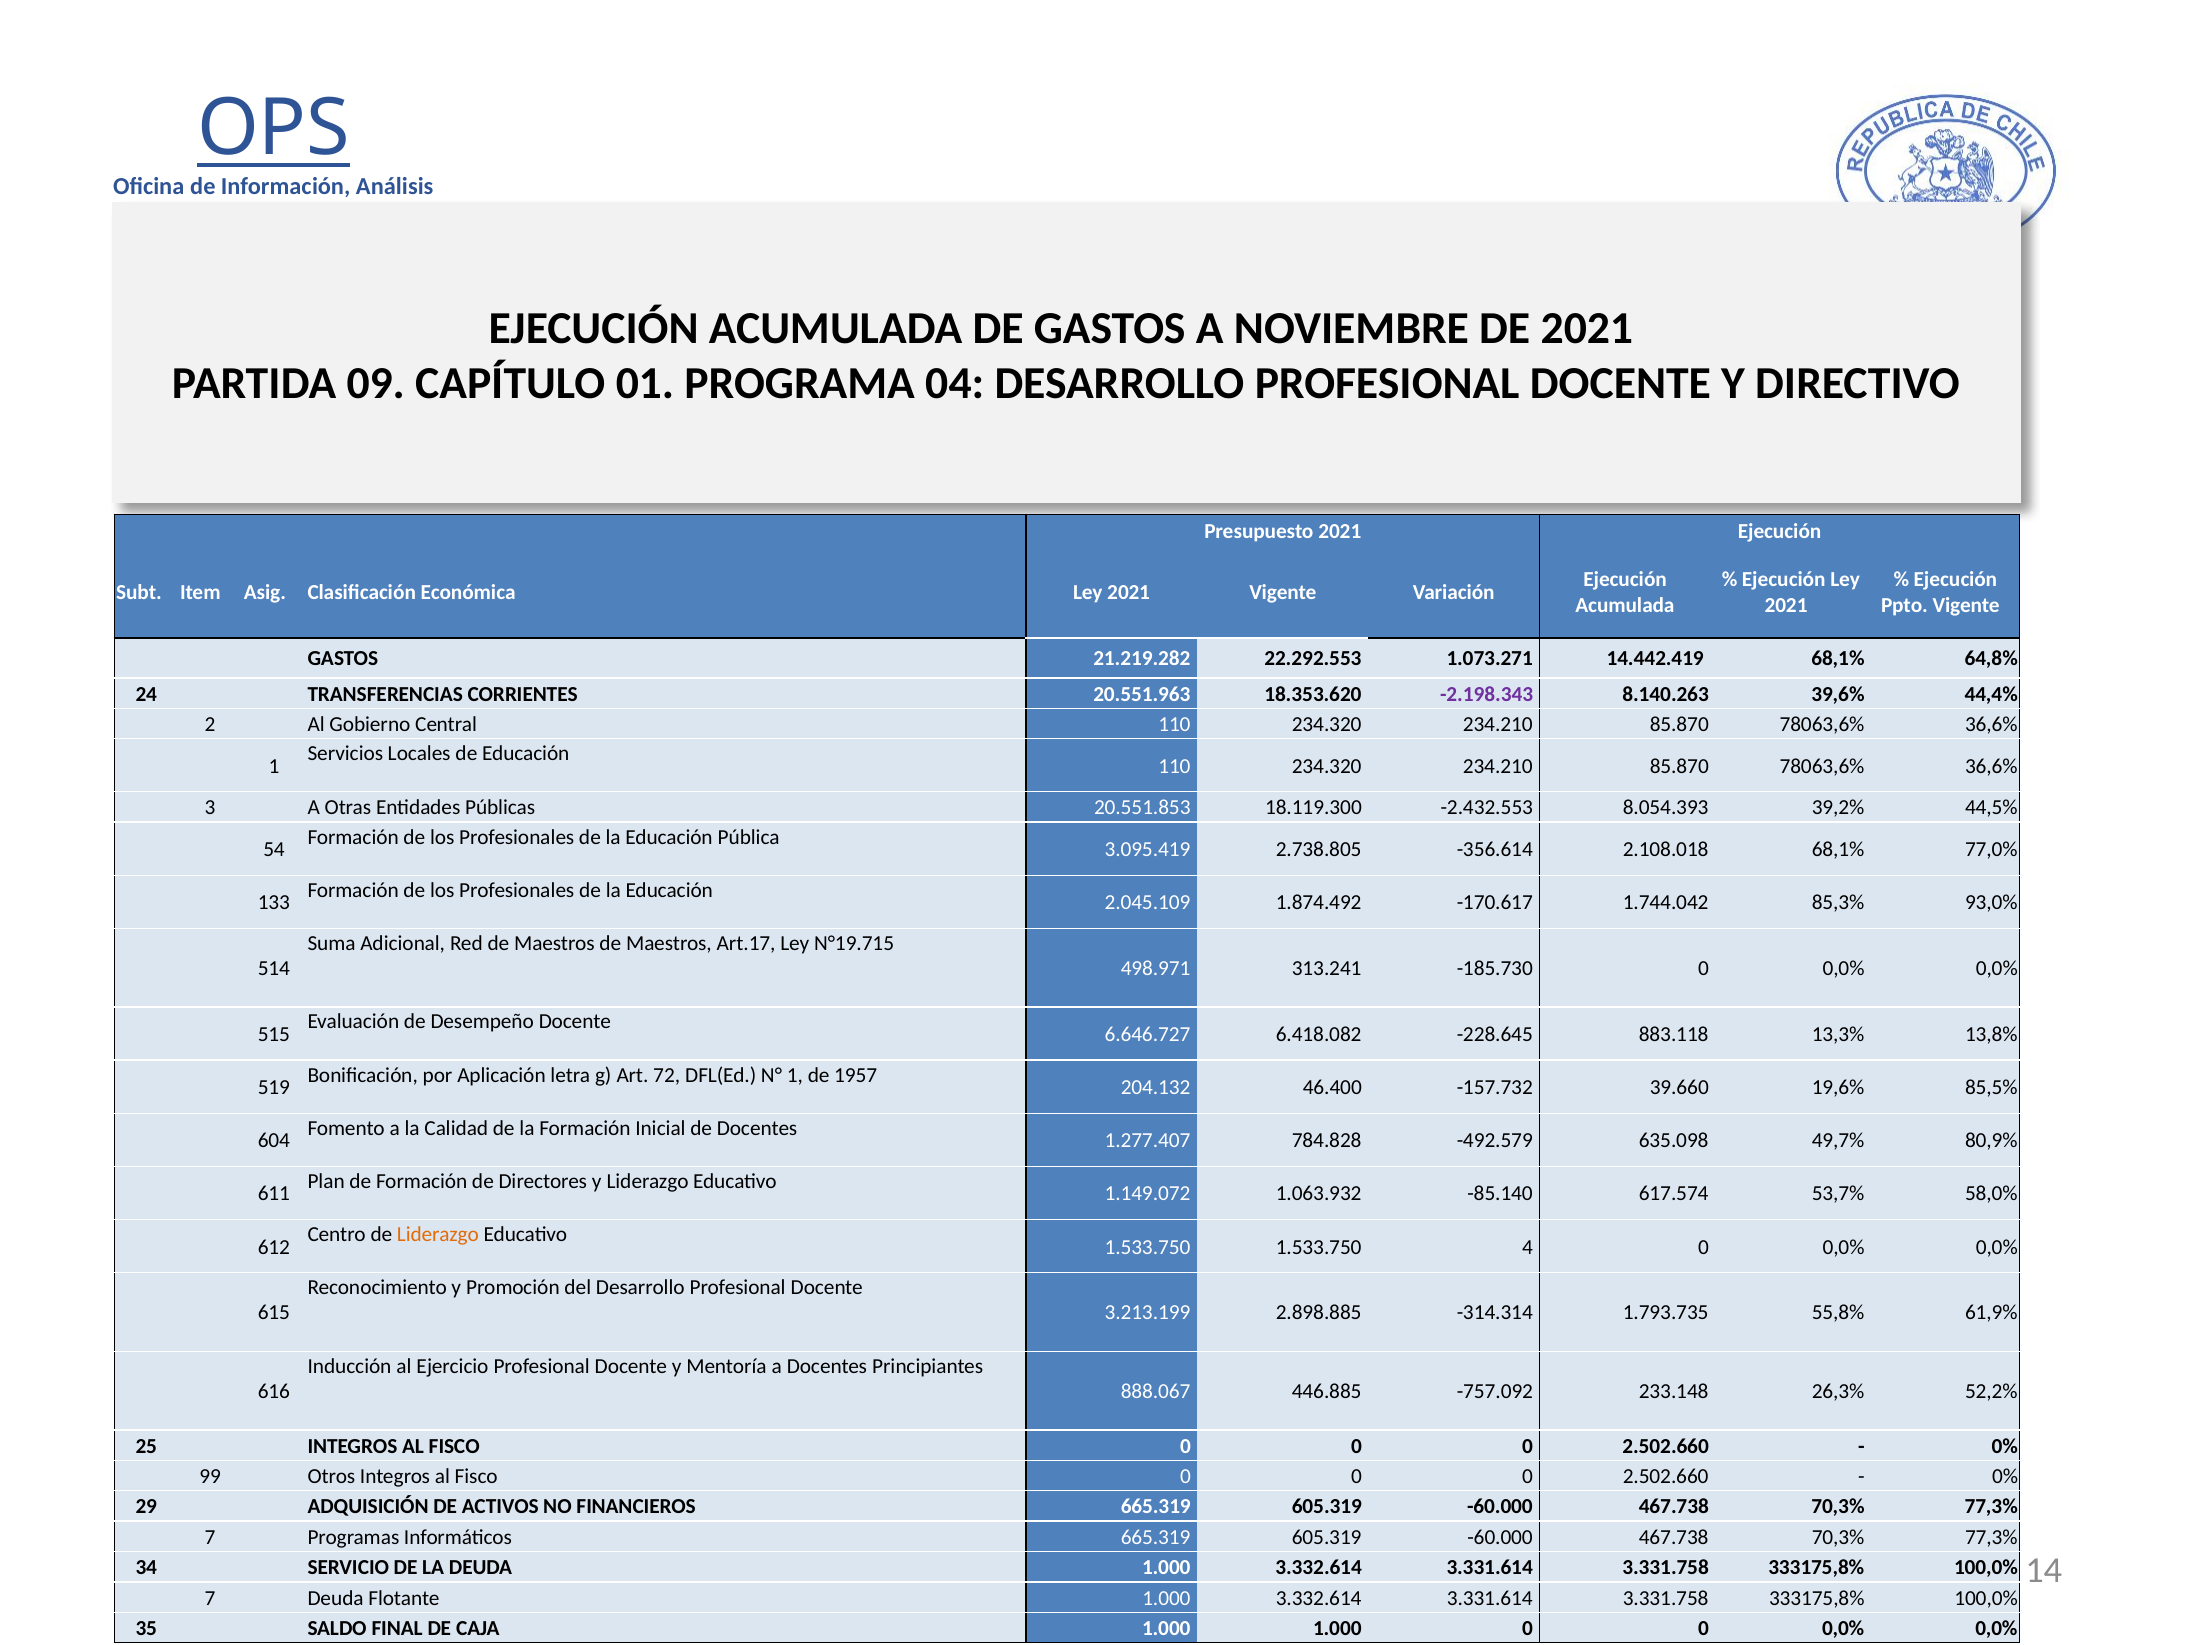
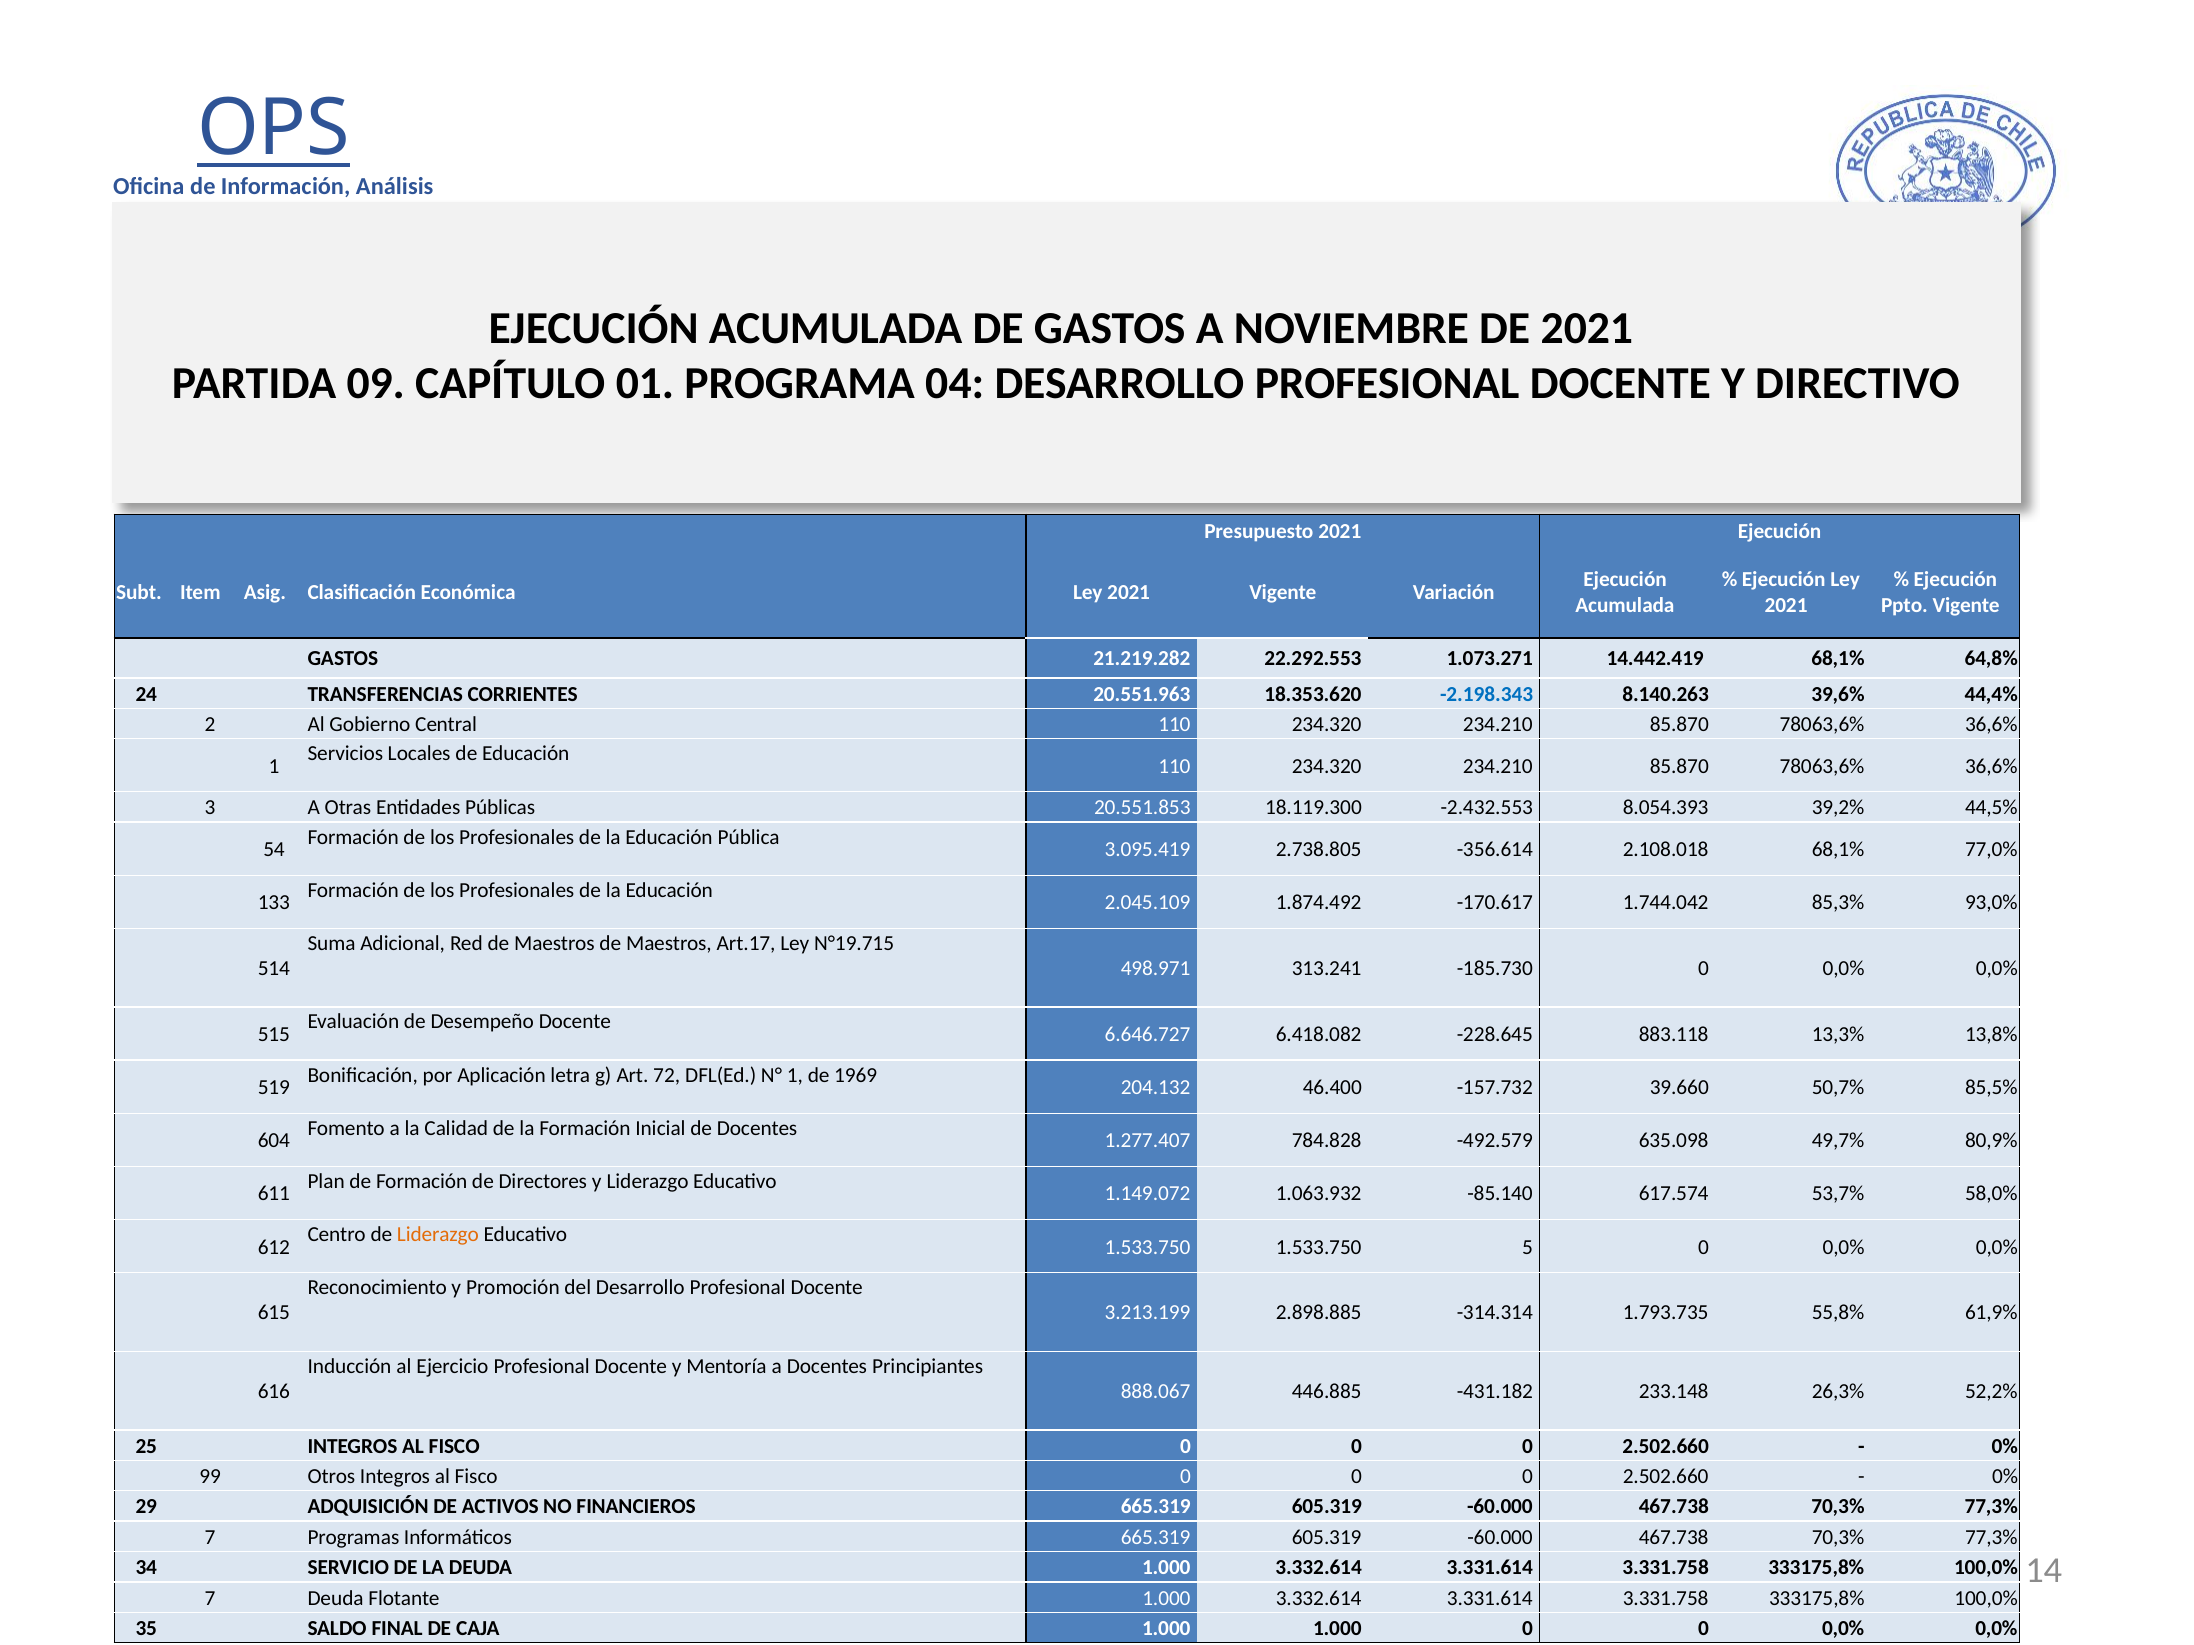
-2.198.343 colour: purple -> blue
1957: 1957 -> 1969
19,6%: 19,6% -> 50,7%
4: 4 -> 5
-757.092: -757.092 -> -431.182
